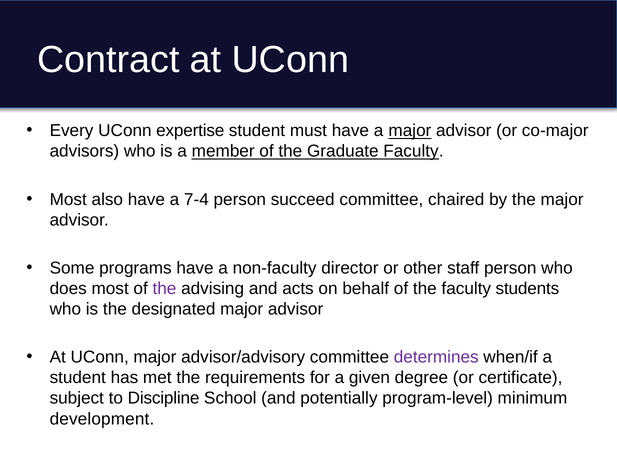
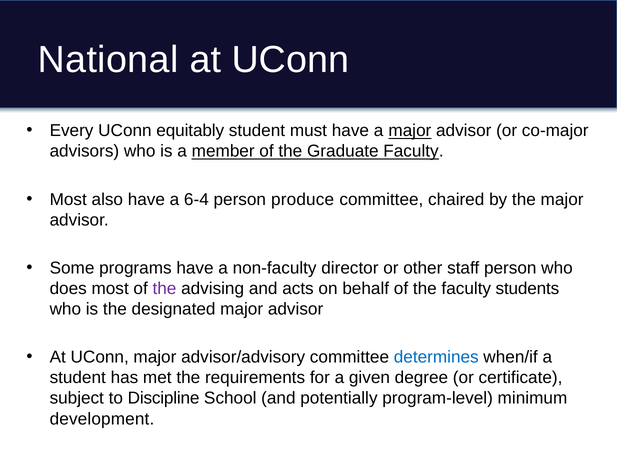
Contract: Contract -> National
expertise: expertise -> equitably
7-4: 7-4 -> 6-4
succeed: succeed -> produce
determines colour: purple -> blue
